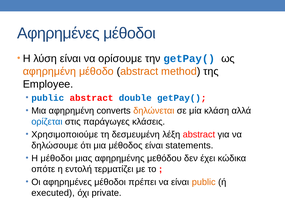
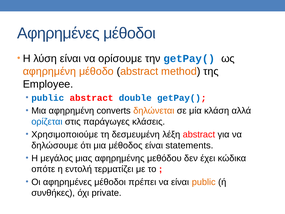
Η μέθοδοι: μέθοδοι -> μεγάλος
executed: executed -> συνθήκες
